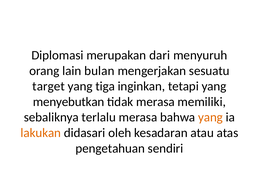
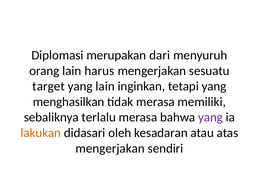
bulan: bulan -> harus
yang tiga: tiga -> lain
menyebutkan: menyebutkan -> menghasilkan
yang at (210, 117) colour: orange -> purple
pengetahuan at (110, 149): pengetahuan -> mengerjakan
